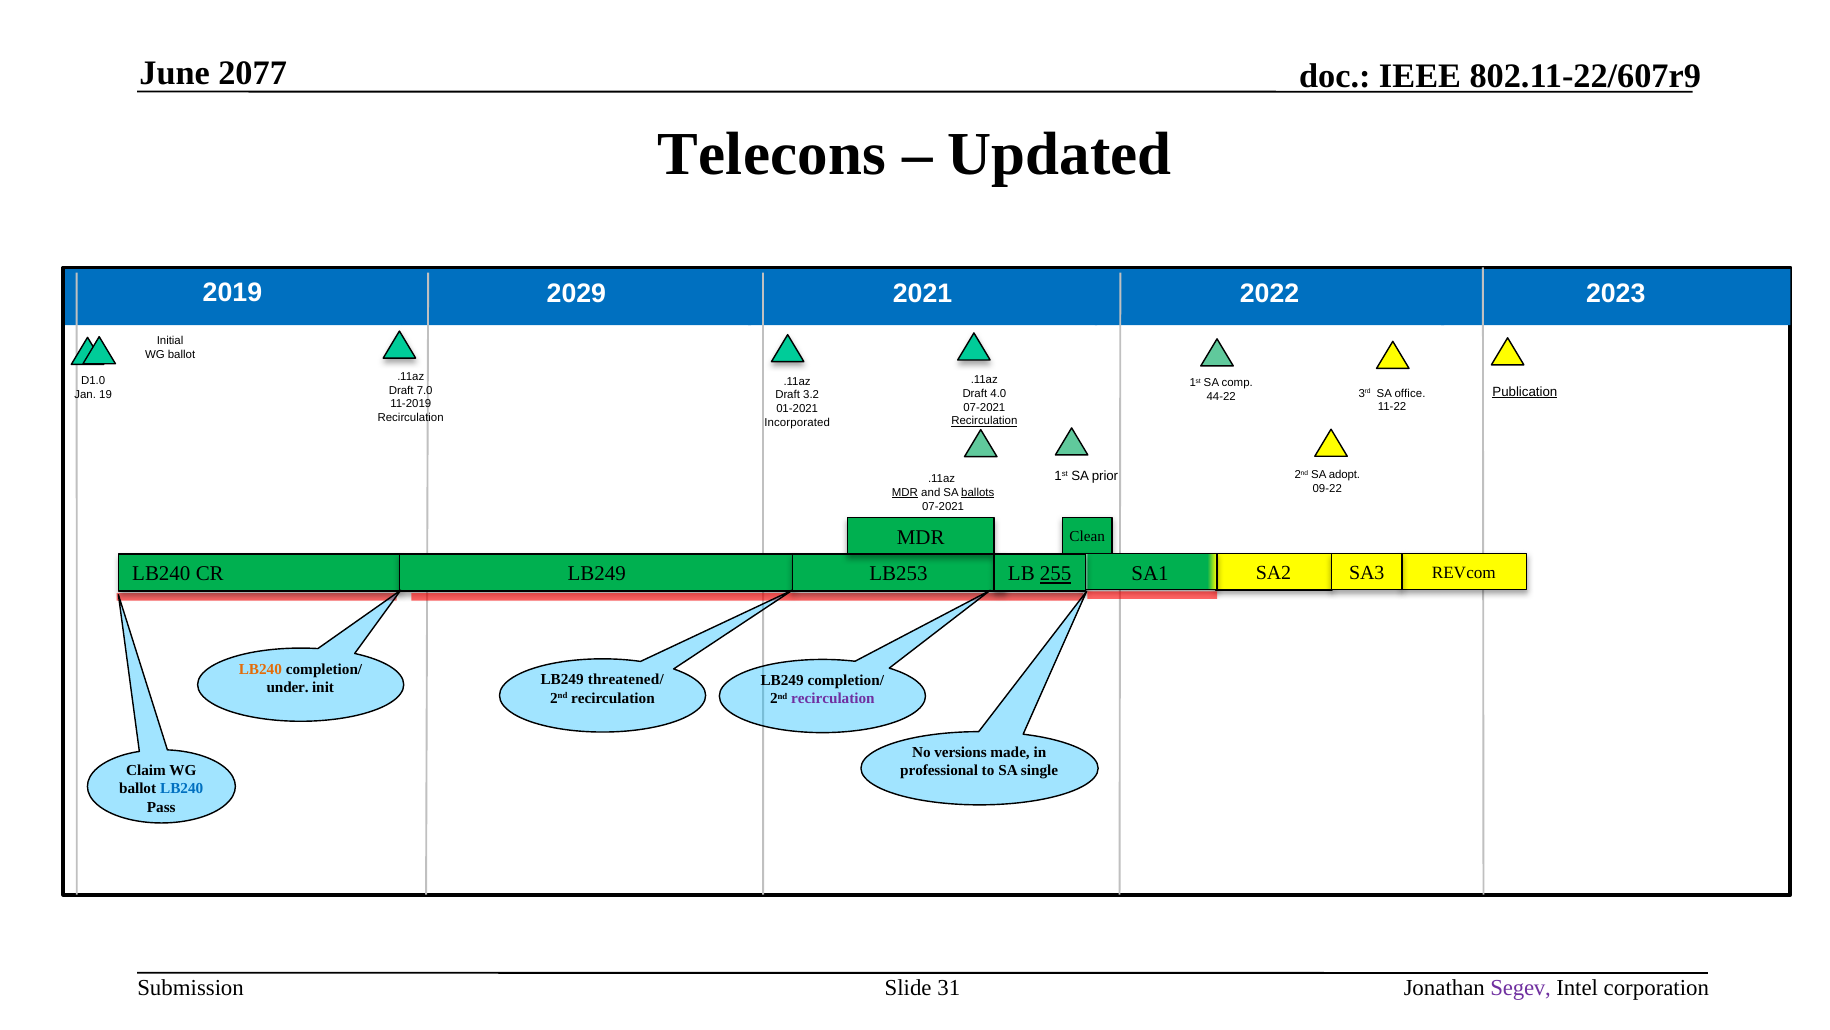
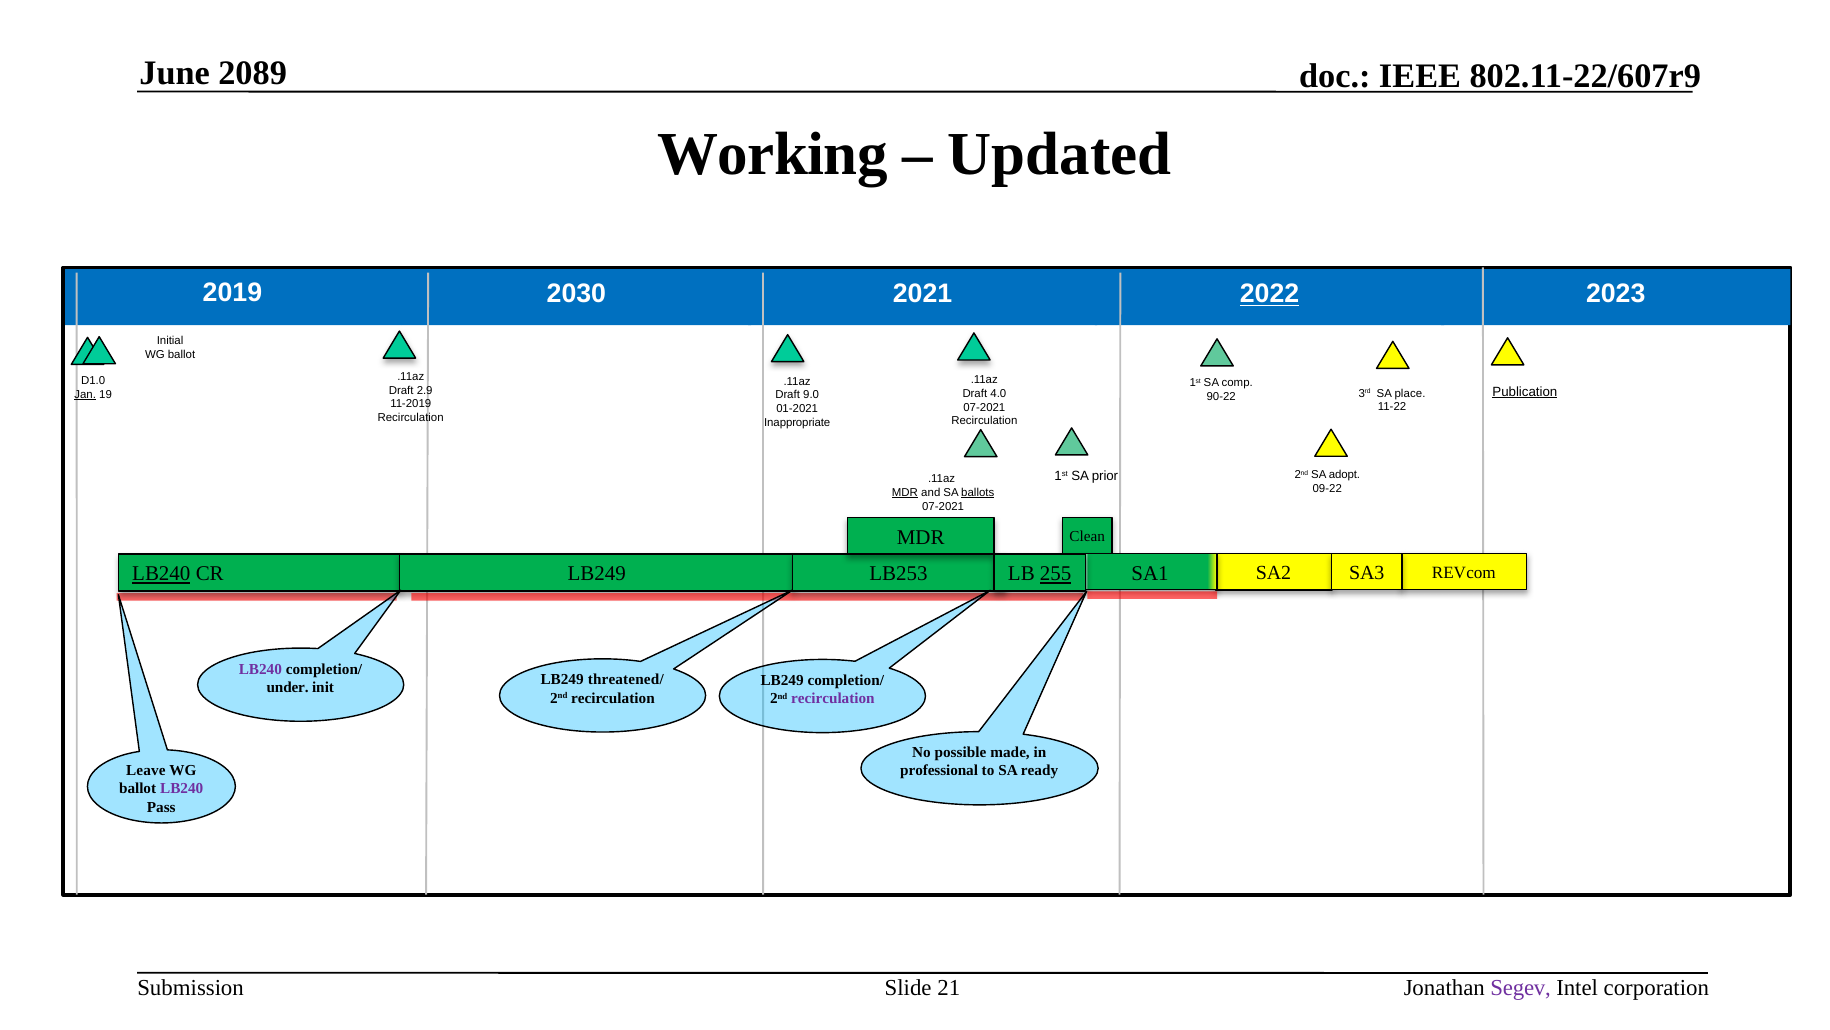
2077: 2077 -> 2089
Telecons: Telecons -> Working
2022 underline: none -> present
2029: 2029 -> 2030
7.0: 7.0 -> 2.9
office: office -> place
Jan underline: none -> present
3.2: 3.2 -> 9.0
44-22: 44-22 -> 90-22
Recirculation at (984, 421) underline: present -> none
Incorporated: Incorporated -> Inappropriate
LB240 at (161, 574) underline: none -> present
LB240 at (260, 669) colour: orange -> purple
versions: versions -> possible
Claim: Claim -> Leave
single: single -> ready
LB240 at (182, 788) colour: blue -> purple
31: 31 -> 21
